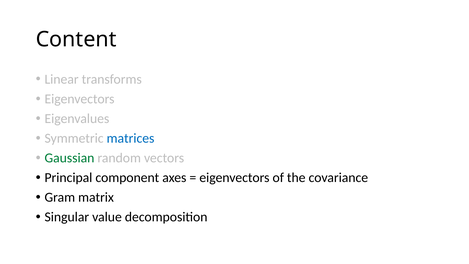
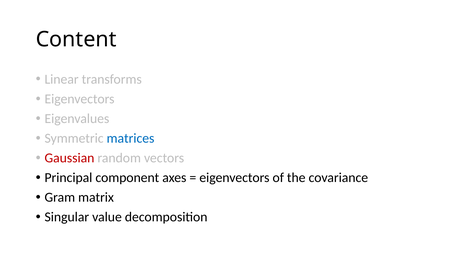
Gaussian colour: green -> red
